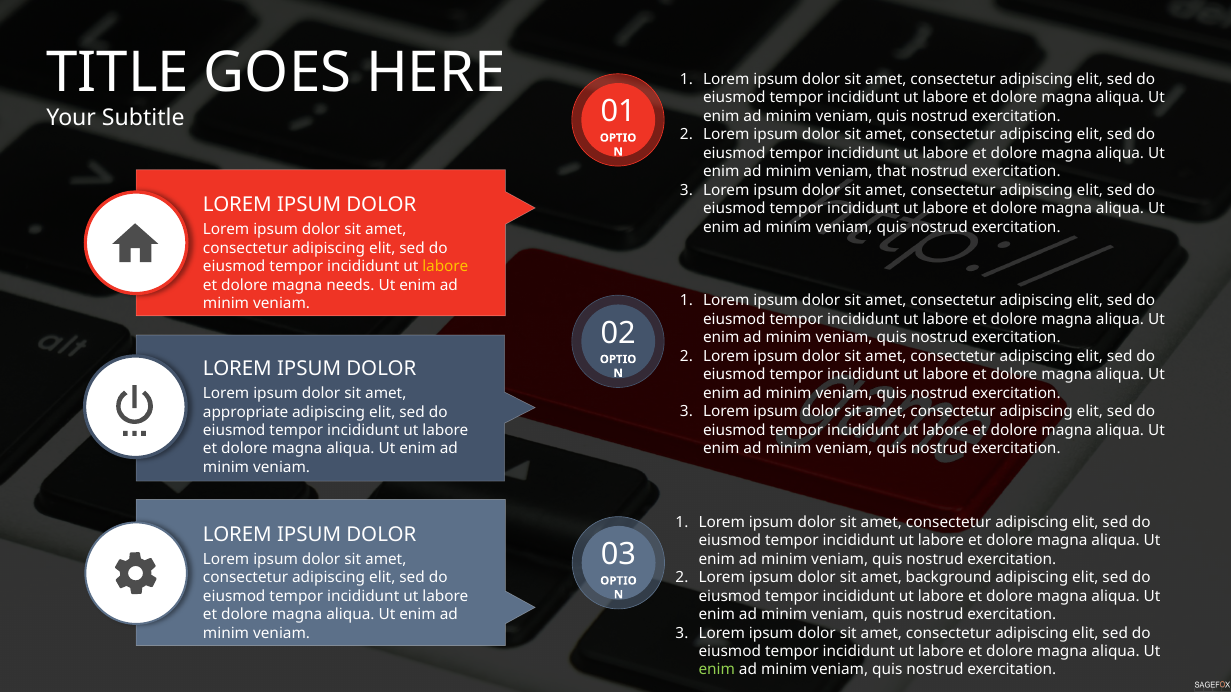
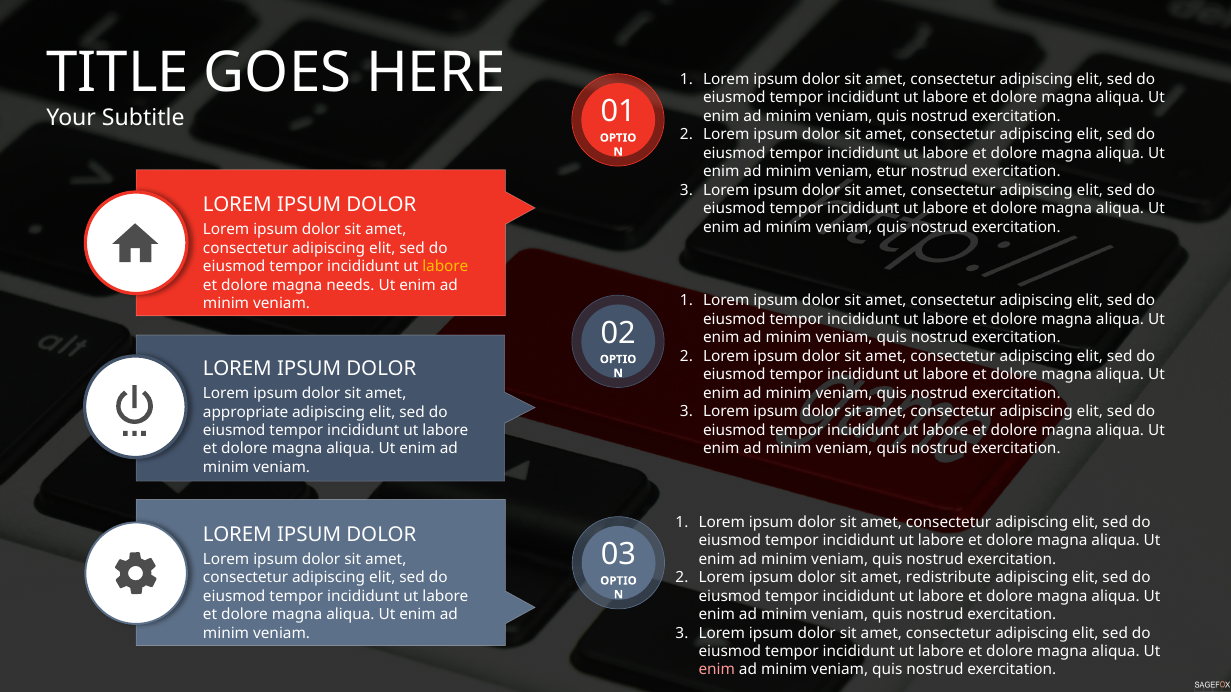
that: that -> etur
background: background -> redistribute
enim at (717, 670) colour: light green -> pink
